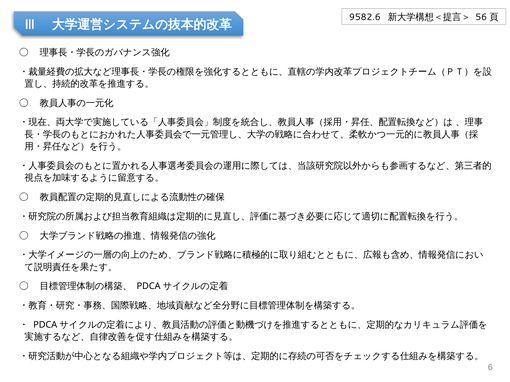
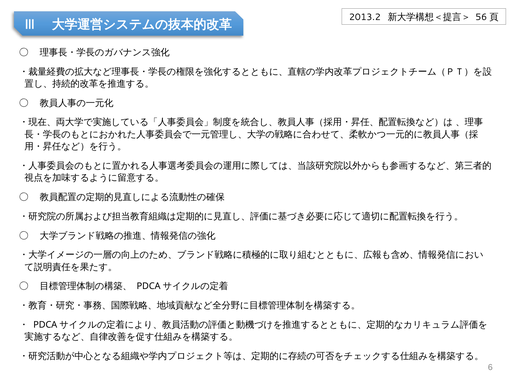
9582.6: 9582.6 -> 2013.2
